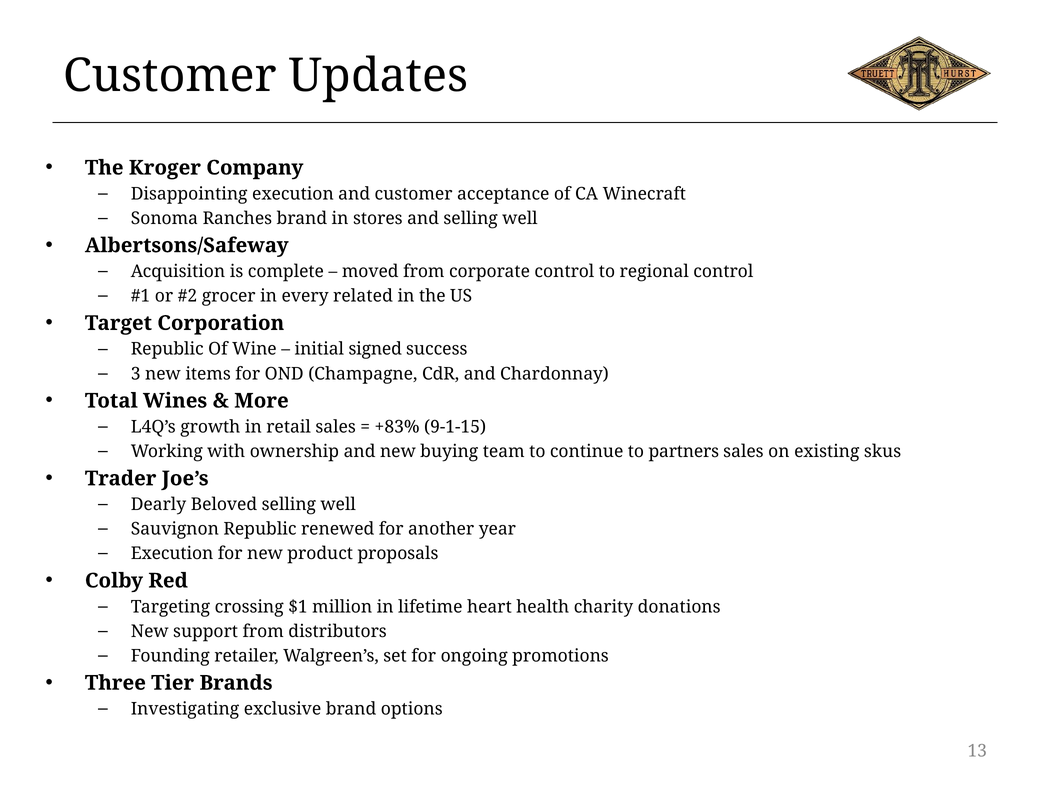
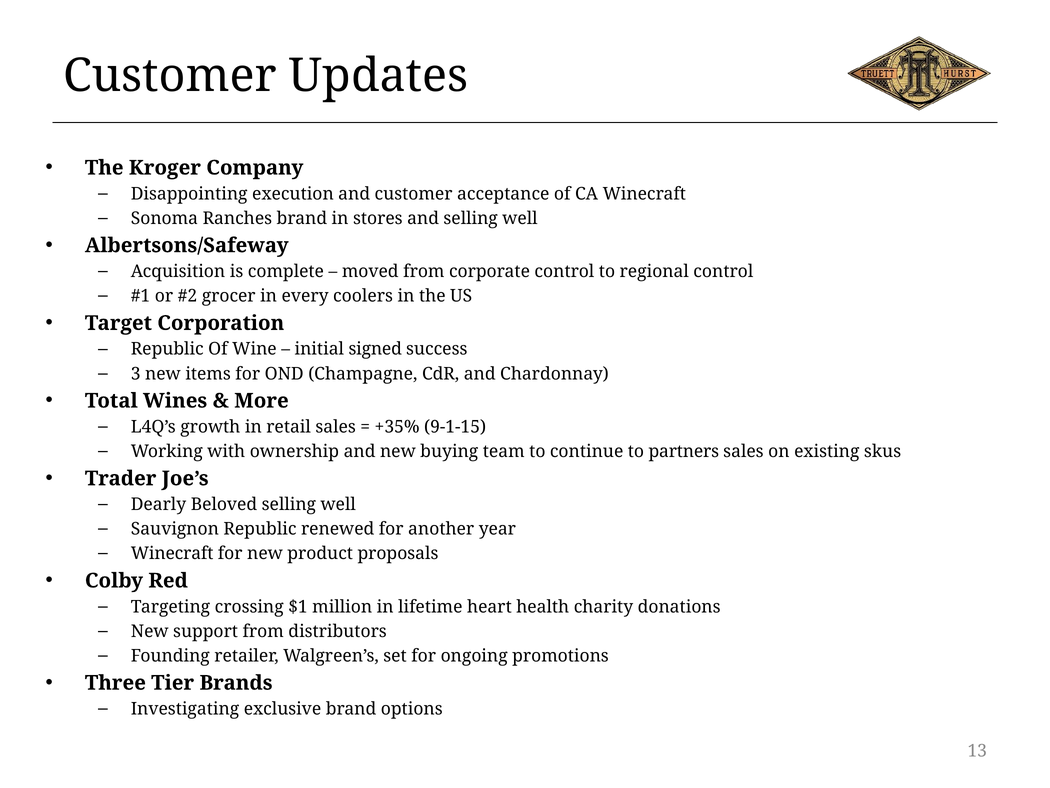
related: related -> coolers
+83%: +83% -> +35%
Execution at (172, 553): Execution -> Winecraft
